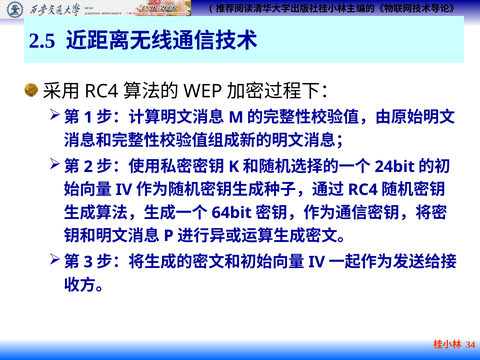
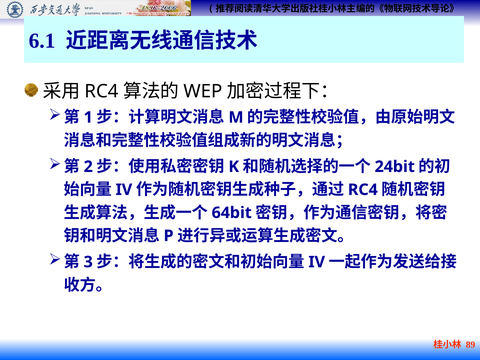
2.5: 2.5 -> 6.1
34: 34 -> 89
